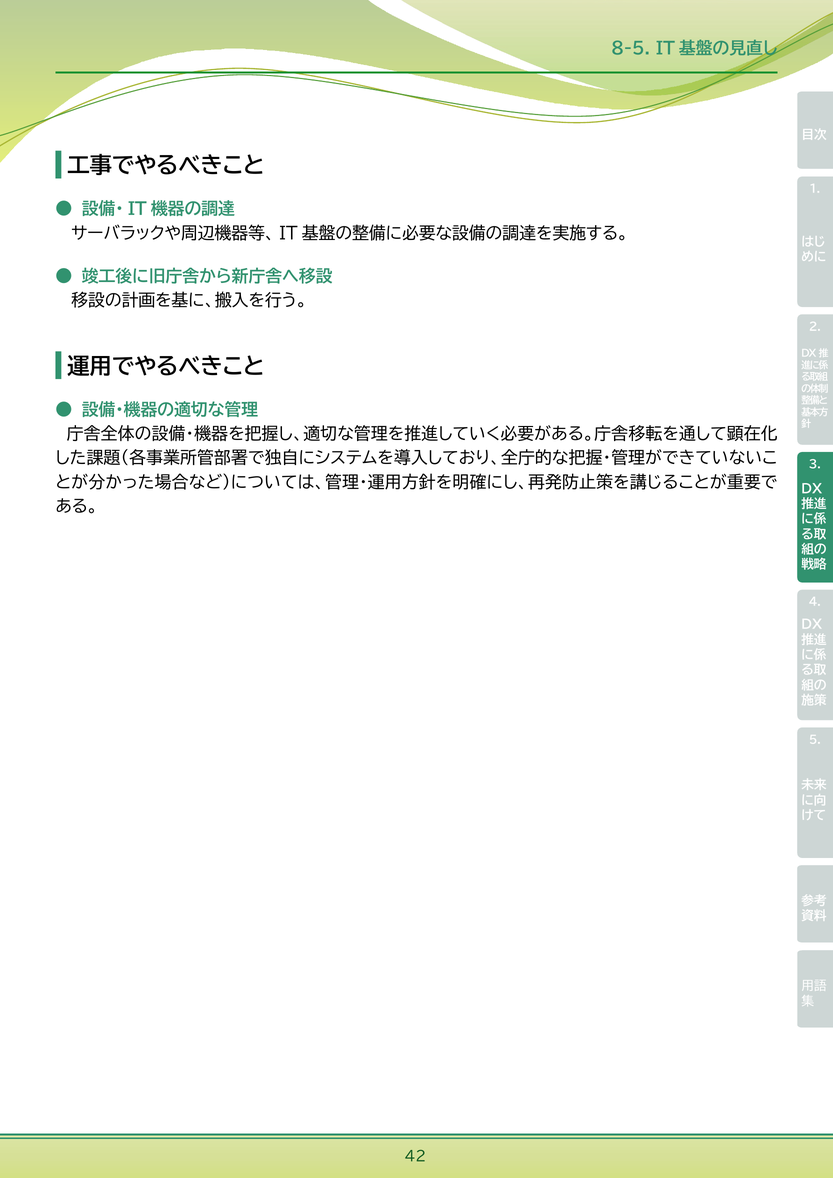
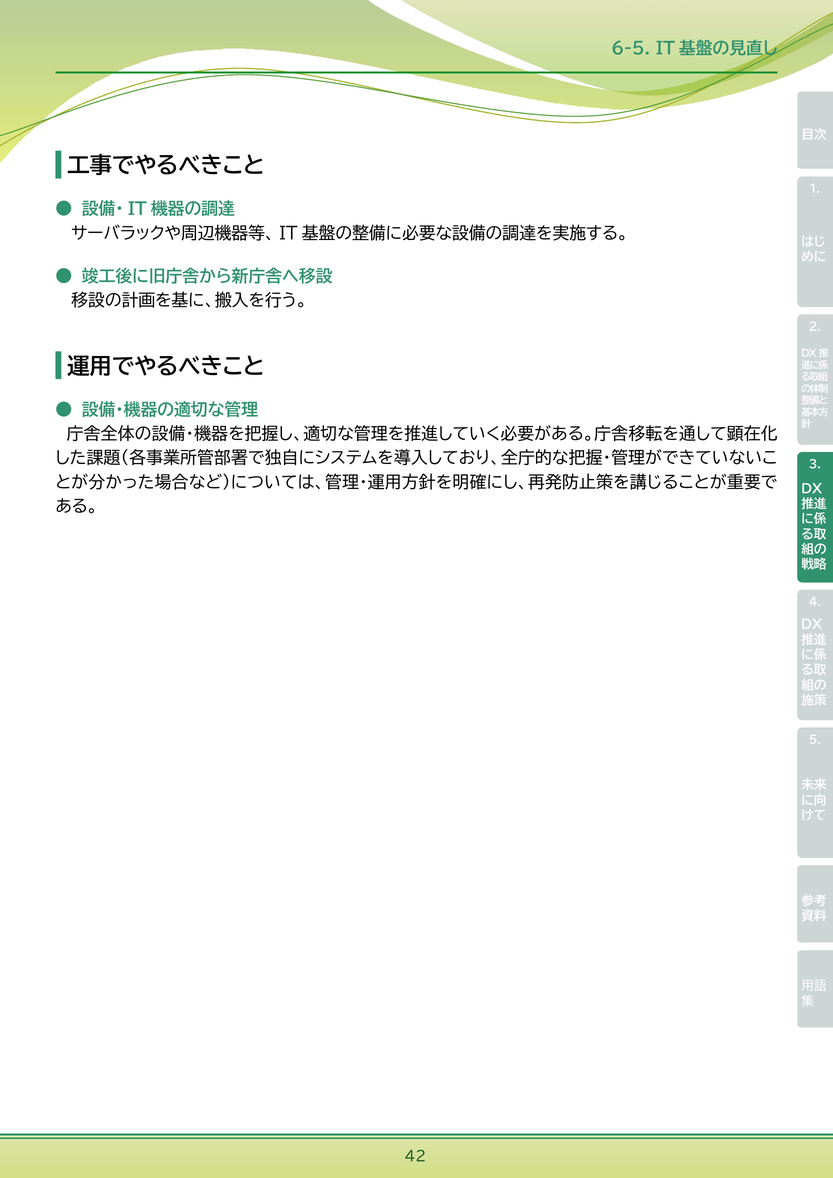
8-5: 8-5 -> 6-5
